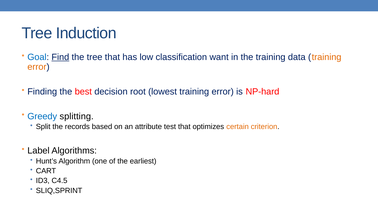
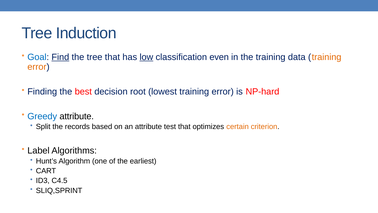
low underline: none -> present
want: want -> even
Greedy splitting: splitting -> attribute
